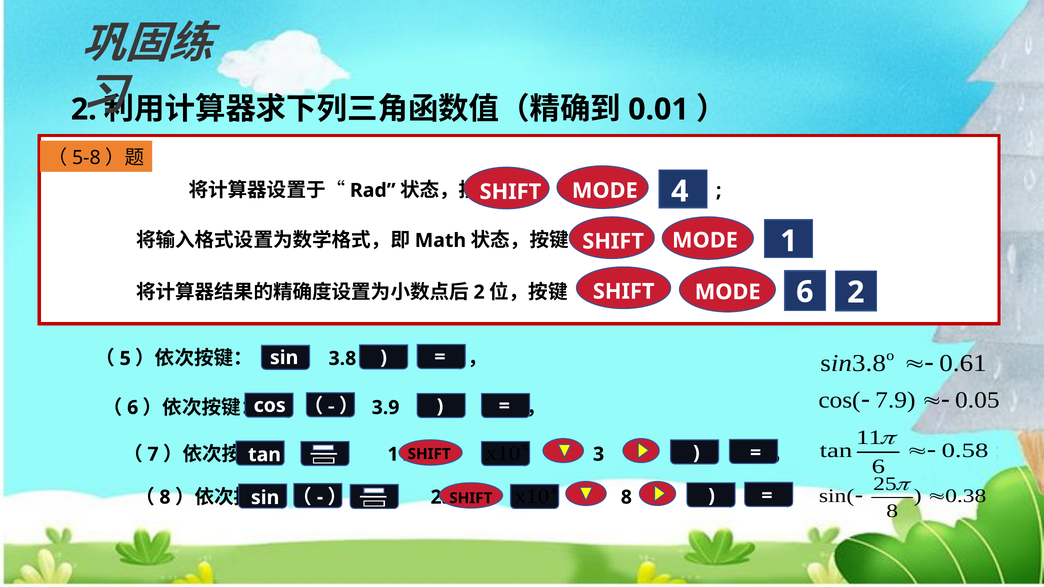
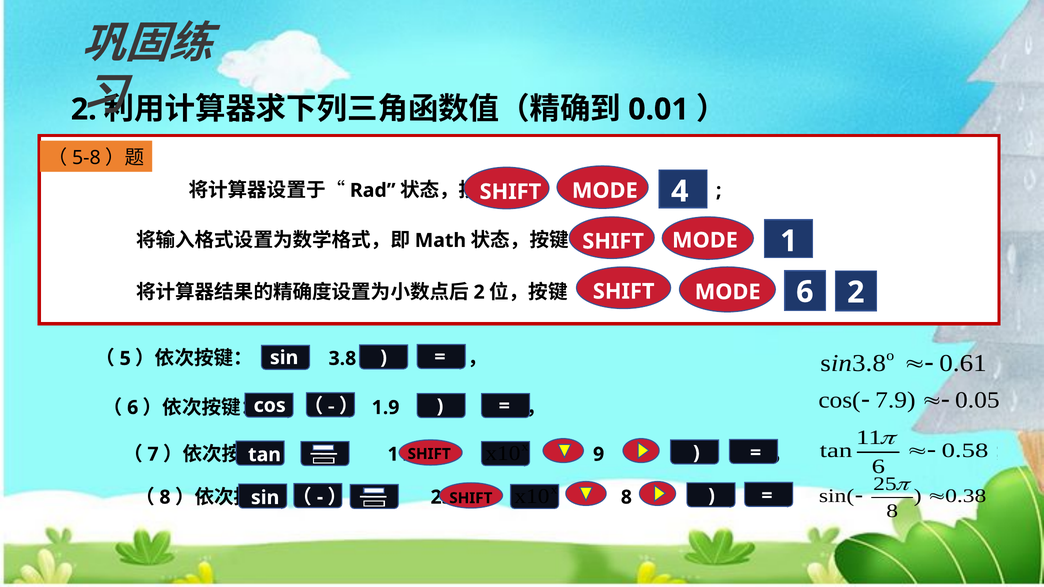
3.9: 3.9 -> 1.9
3 at (599, 454): 3 -> 9
